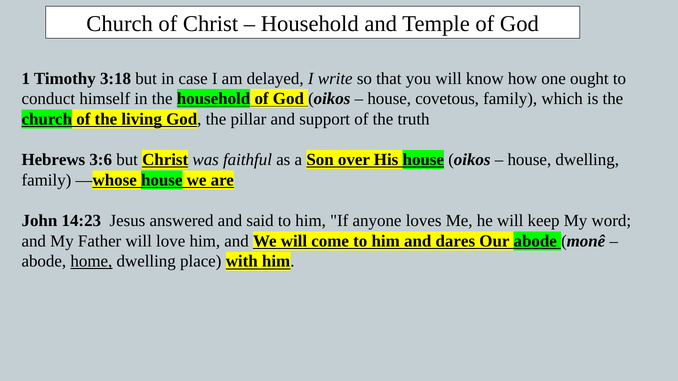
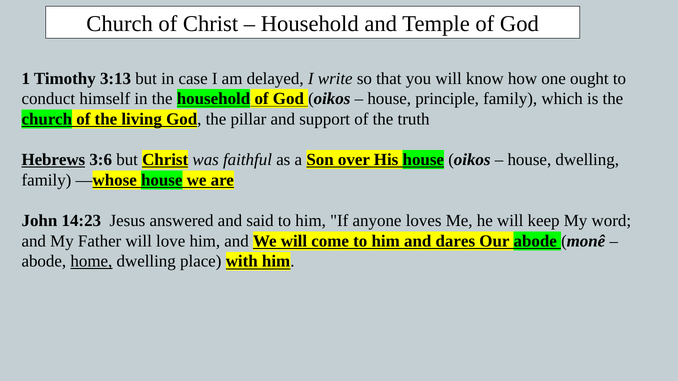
3:18: 3:18 -> 3:13
covetous: covetous -> principle
Hebrews underline: none -> present
